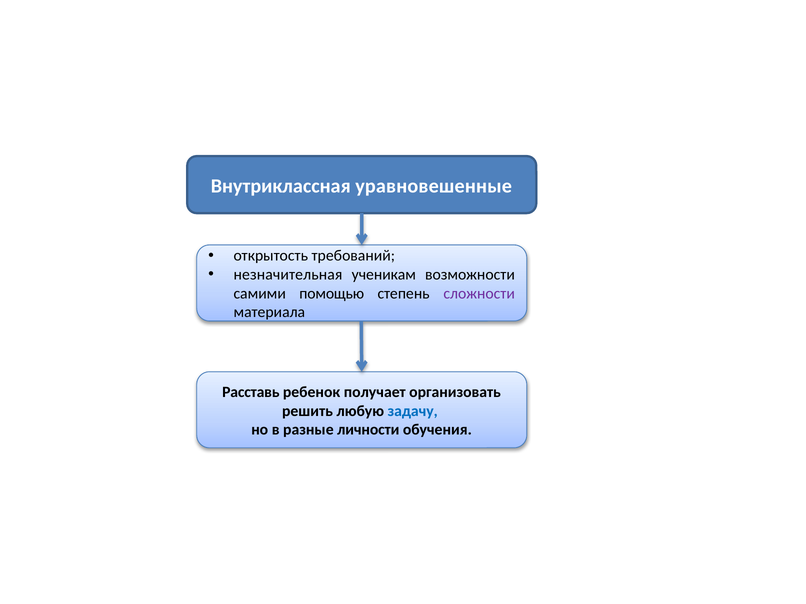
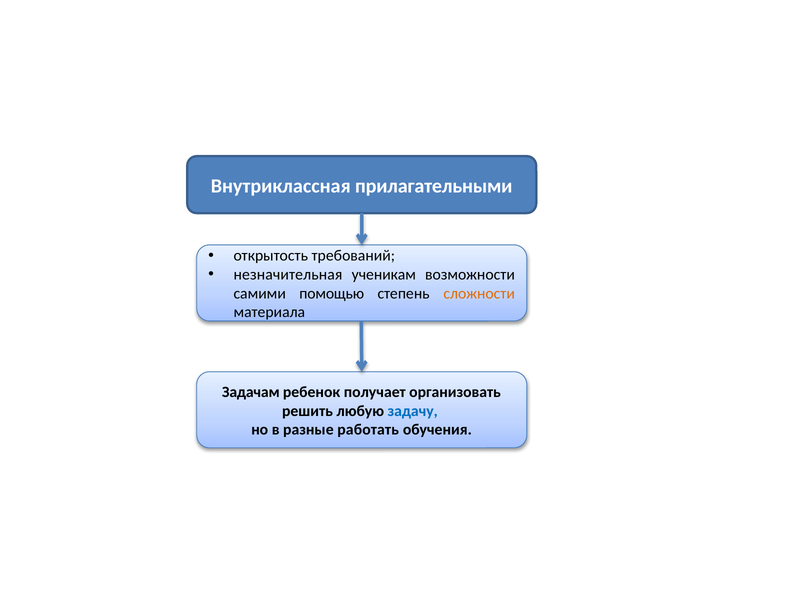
уравновешенные: уравновешенные -> прилагательными
сложности colour: purple -> orange
Расставь: Расставь -> Задачам
личности: личности -> работать
